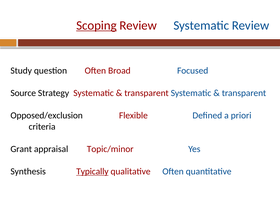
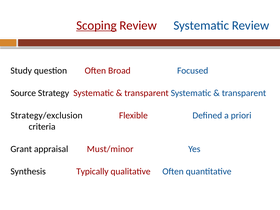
Opposed/exclusion: Opposed/exclusion -> Strategy/exclusion
Topic/minor: Topic/minor -> Must/minor
Typically underline: present -> none
